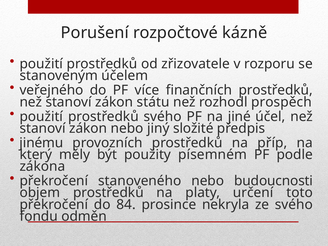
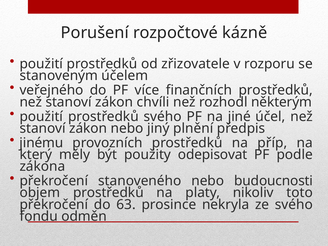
státu: státu -> chvíli
prospěch: prospěch -> některým
složité: složité -> plnění
písemném: písemném -> odepisovat
určení: určení -> nikoliv
84: 84 -> 63
